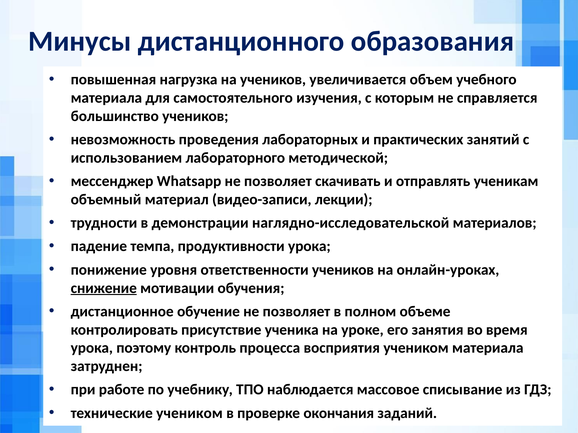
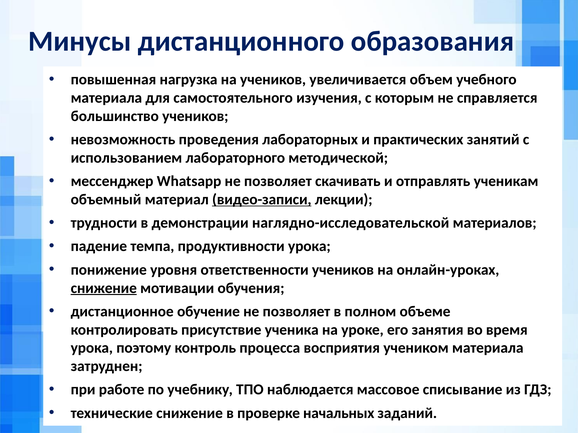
видео-записи underline: none -> present
технические учеником: учеником -> снижение
окончания: окончания -> начальных
